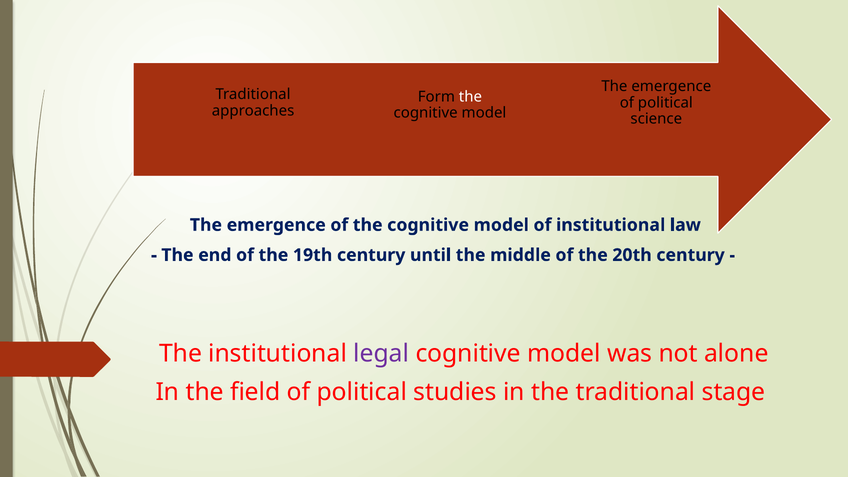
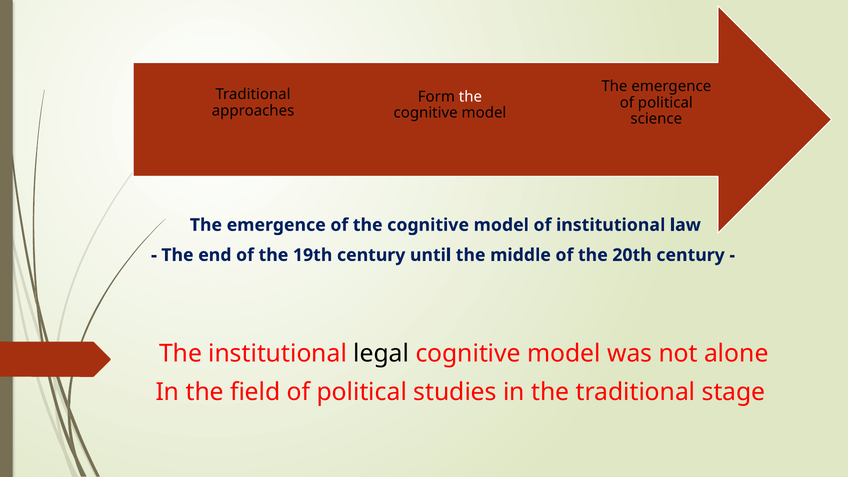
legal colour: purple -> black
